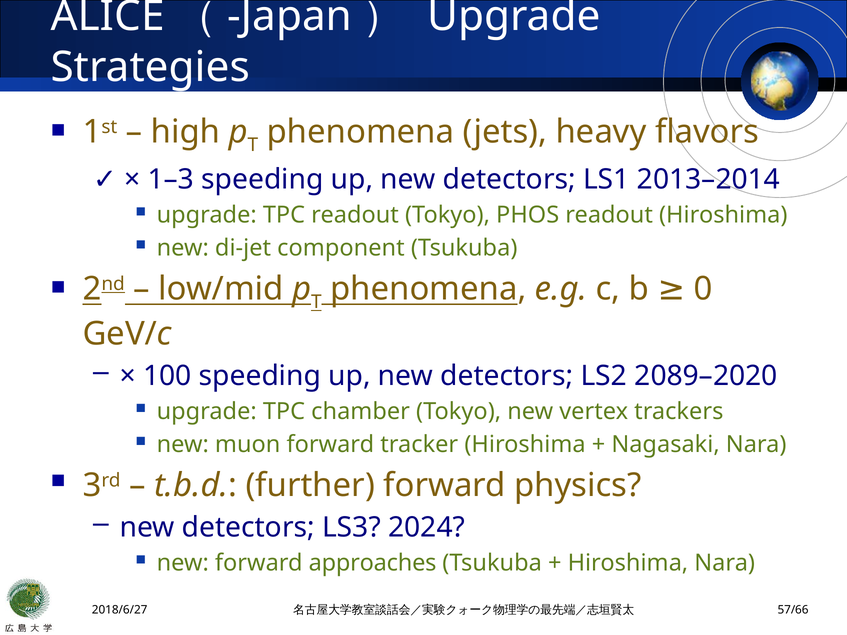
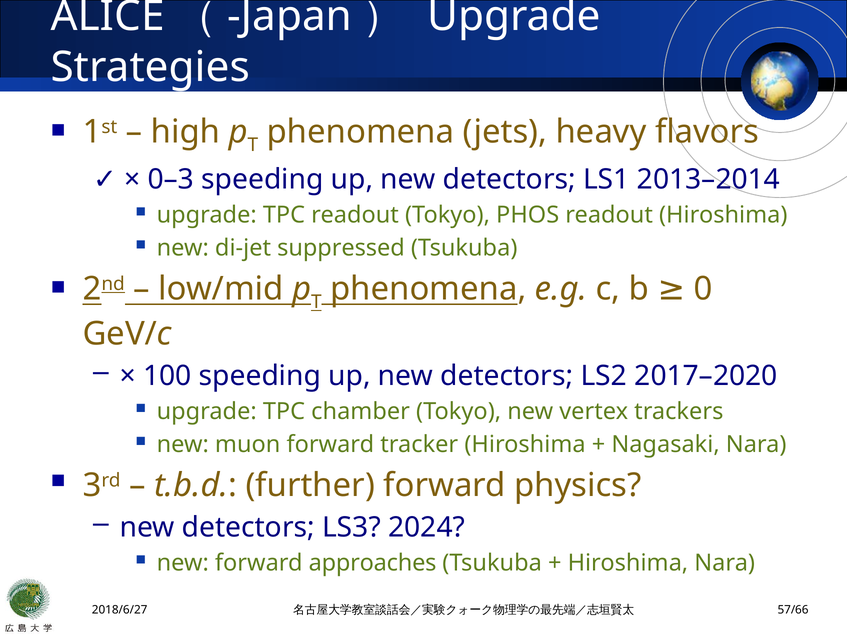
1–3: 1–3 -> 0–3
component: component -> suppressed
2089–2020: 2089–2020 -> 2017–2020
